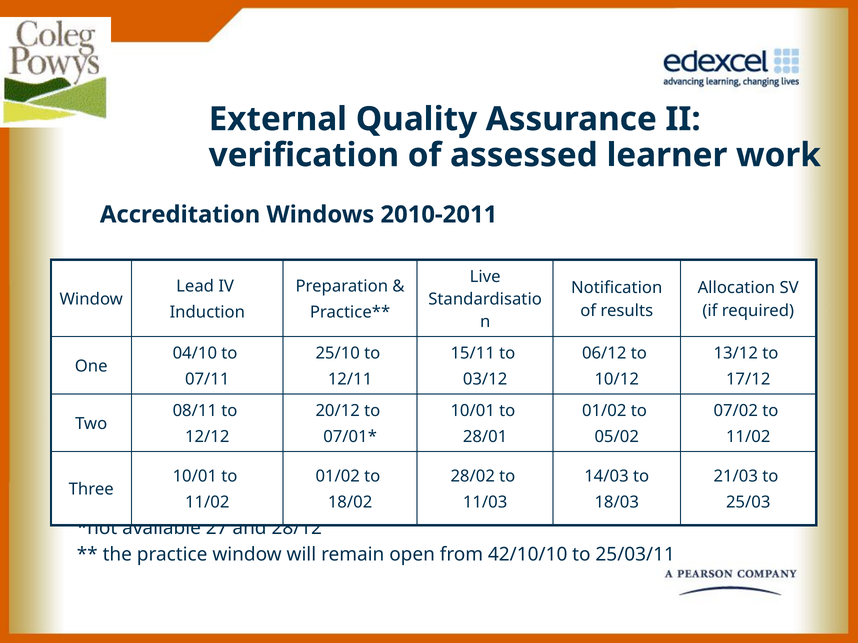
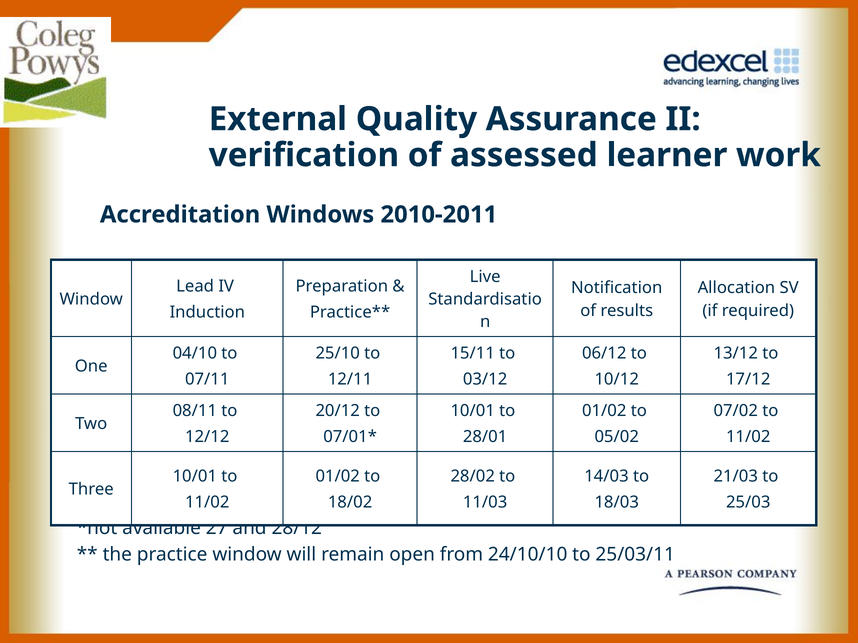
42/10/10: 42/10/10 -> 24/10/10
